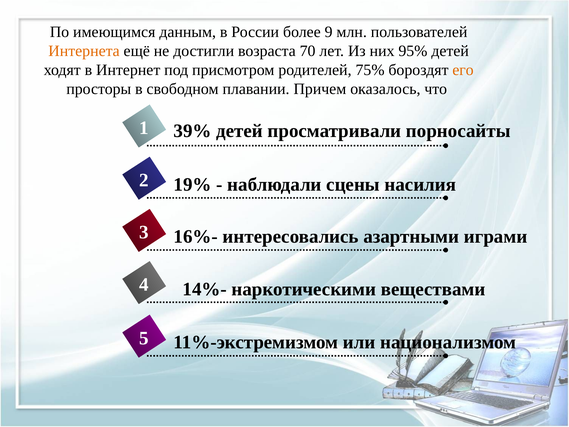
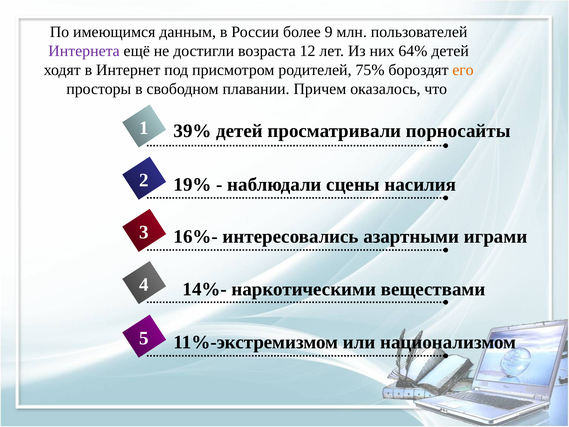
Интернета colour: orange -> purple
70: 70 -> 12
95%: 95% -> 64%
